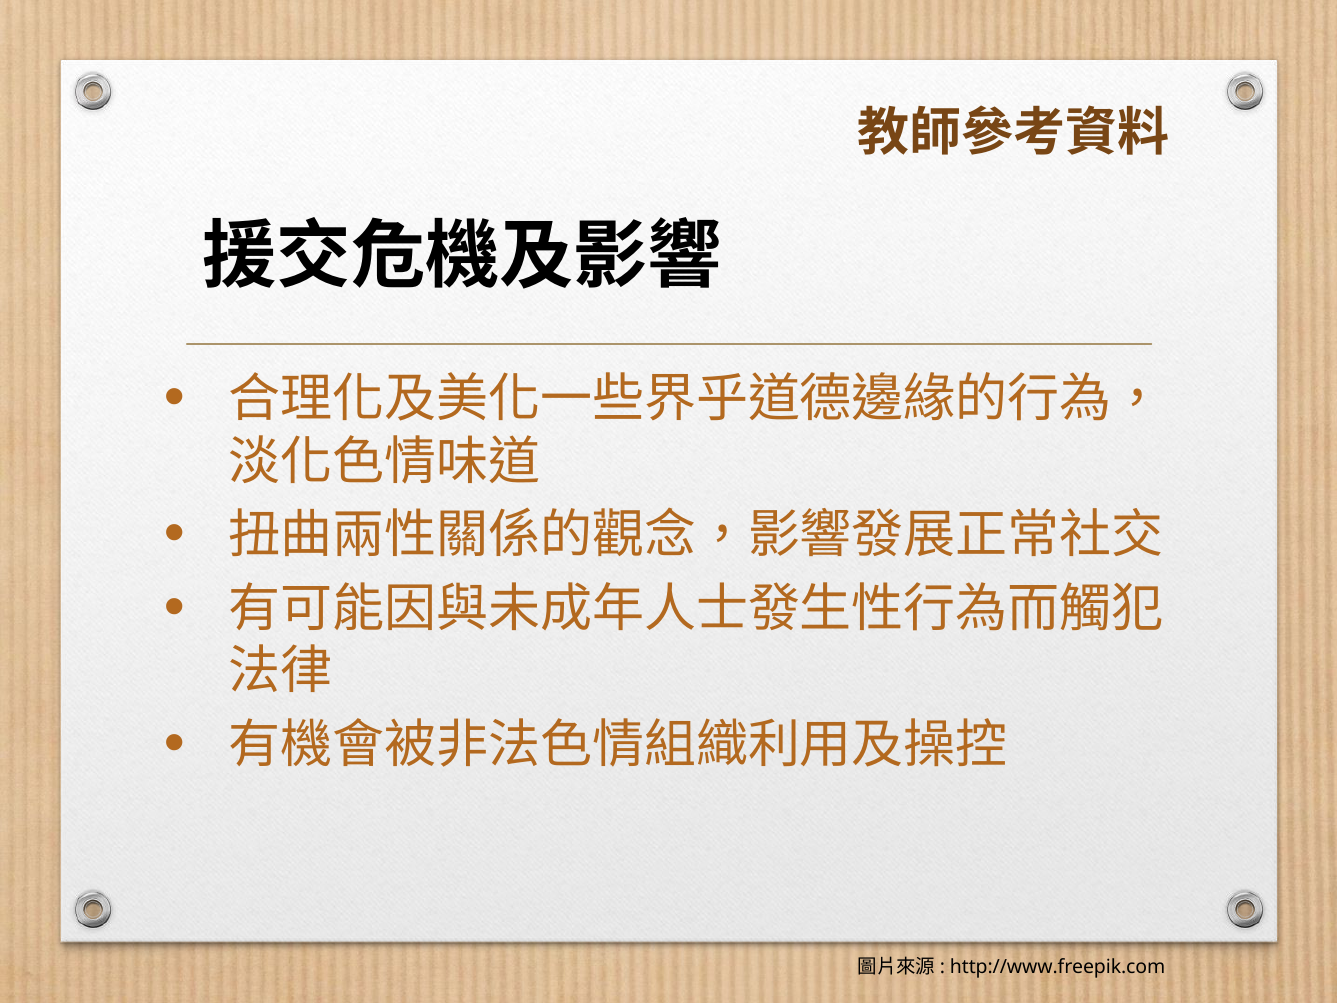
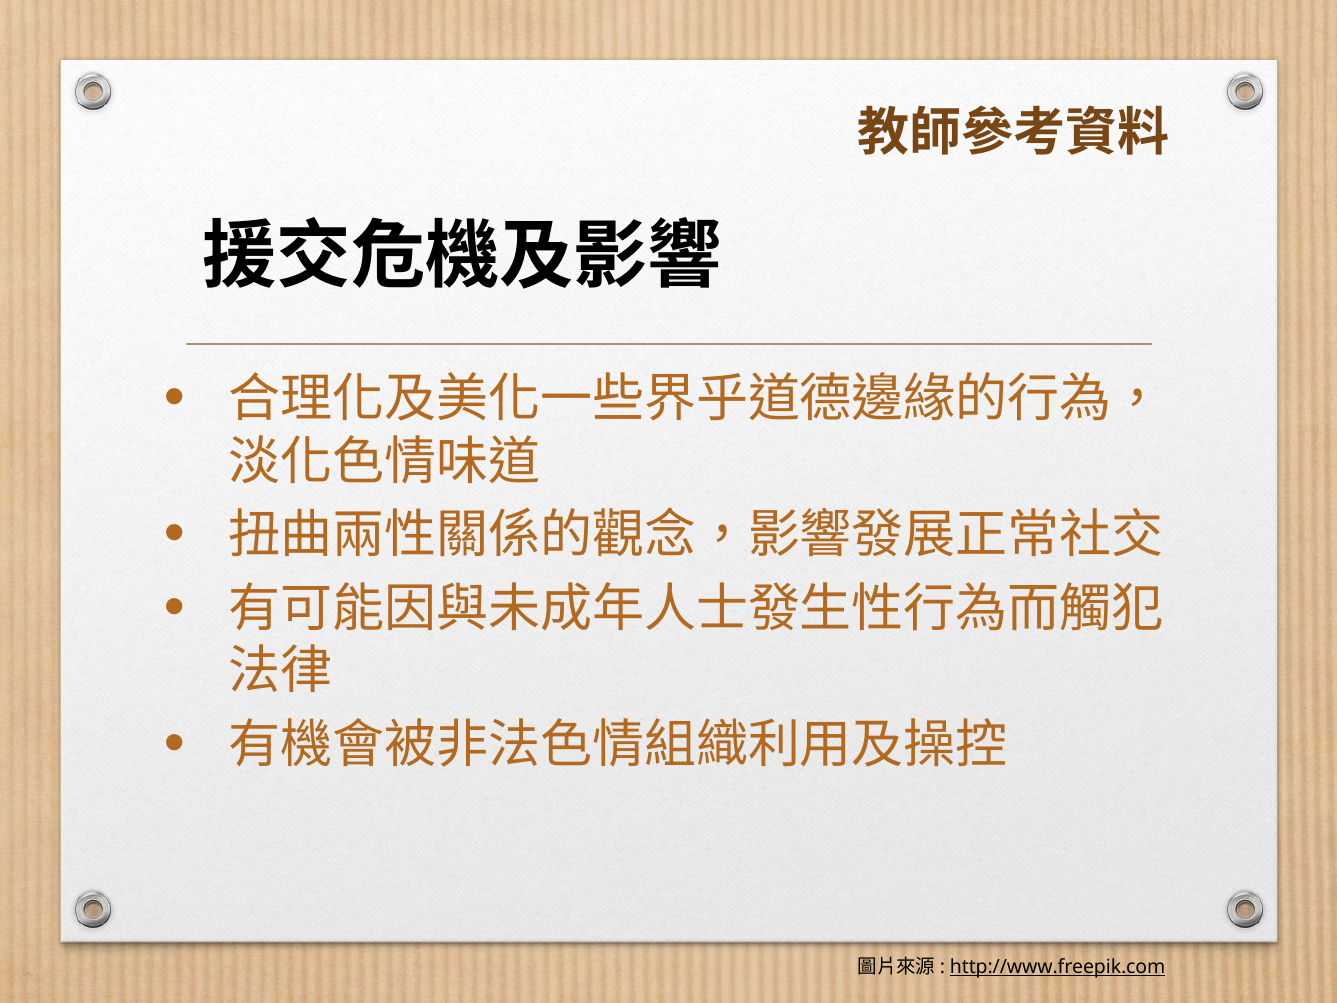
http://www.freepik.com underline: none -> present
